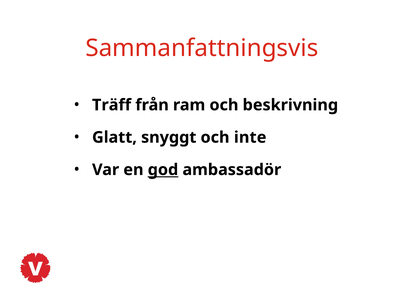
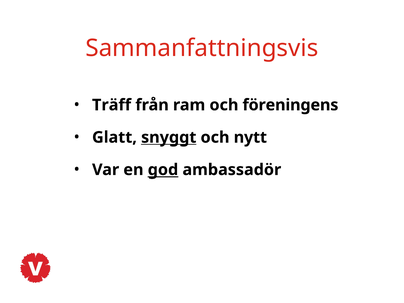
beskrivning: beskrivning -> föreningens
snyggt underline: none -> present
inte: inte -> nytt
